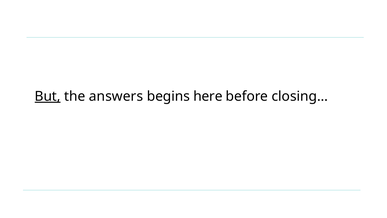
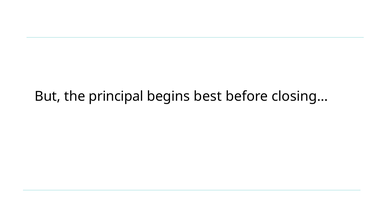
But underline: present -> none
answers: answers -> principal
here: here -> best
